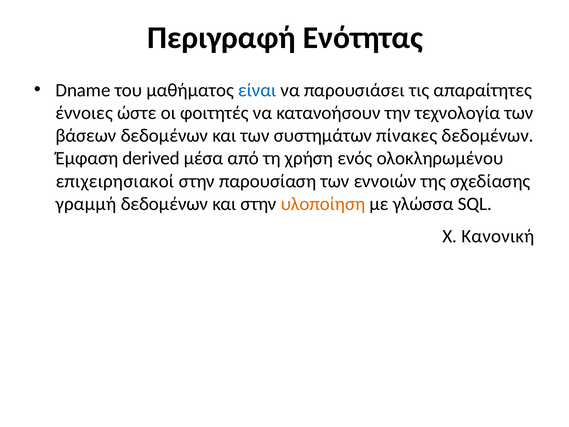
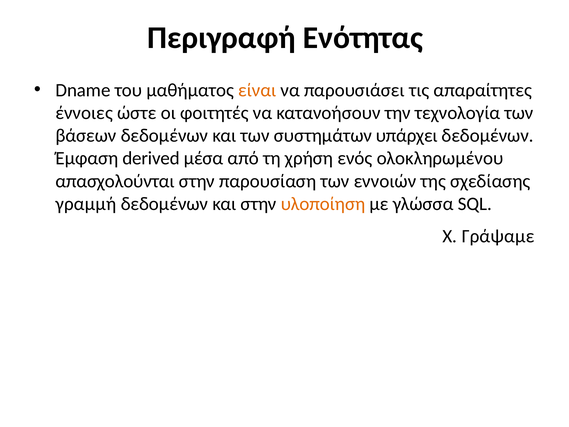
είναι colour: blue -> orange
πίνακες: πίνακες -> υπάρχει
επιχειρησιακοί: επιχειρησιακοί -> απασχολούνται
Κανονική: Κανονική -> Γράψαμε
